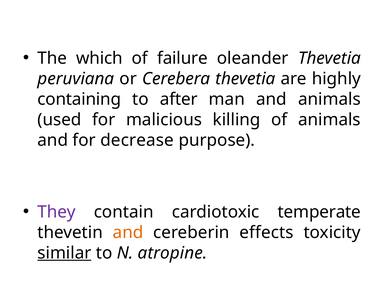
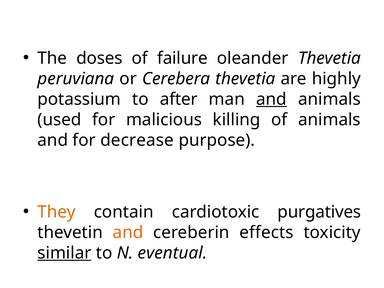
which: which -> doses
containing: containing -> potassium
and at (271, 99) underline: none -> present
They colour: purple -> orange
temperate: temperate -> purgatives
atropine: atropine -> eventual
